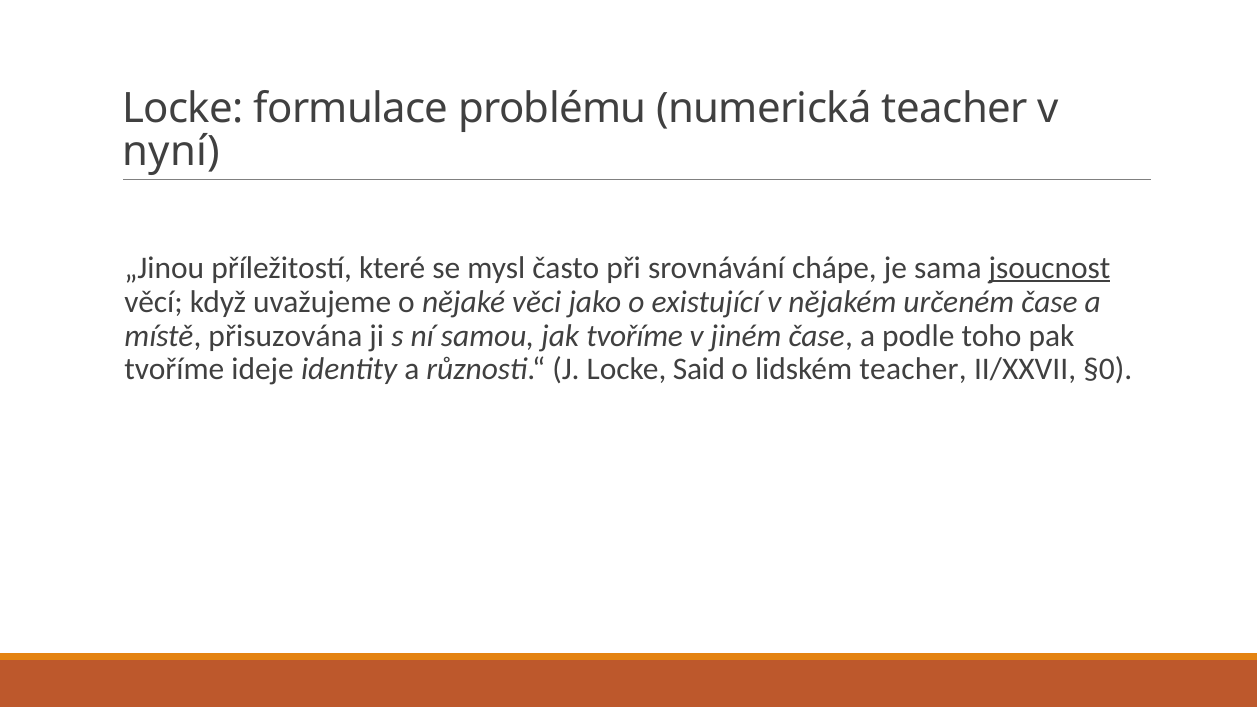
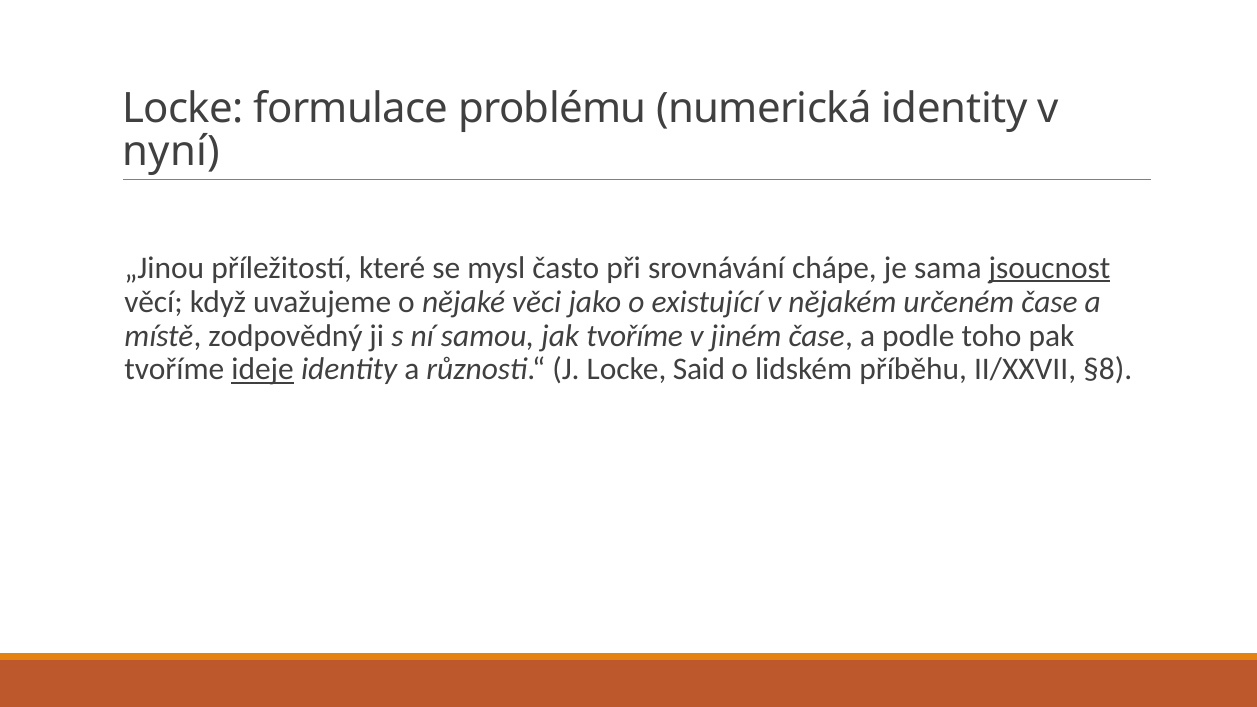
numerická teacher: teacher -> identity
přisuzována: přisuzována -> zodpovědný
ideje underline: none -> present
lidském teacher: teacher -> příběhu
§0: §0 -> §8
